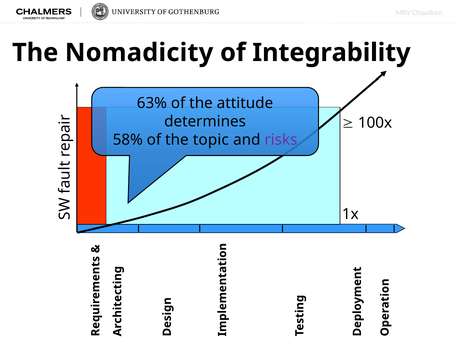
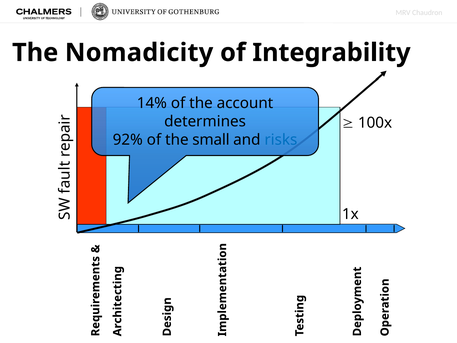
63%: 63% -> 14%
attitude: attitude -> account
58%: 58% -> 92%
topic: topic -> small
risks colour: purple -> blue
